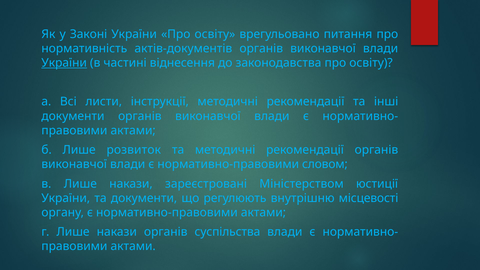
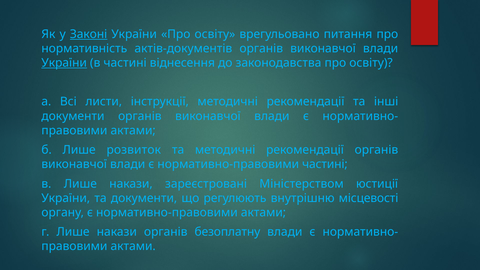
Законі underline: none -> present
нормативно-правовими словом: словом -> частині
суспільства: суспільства -> безоплатну
